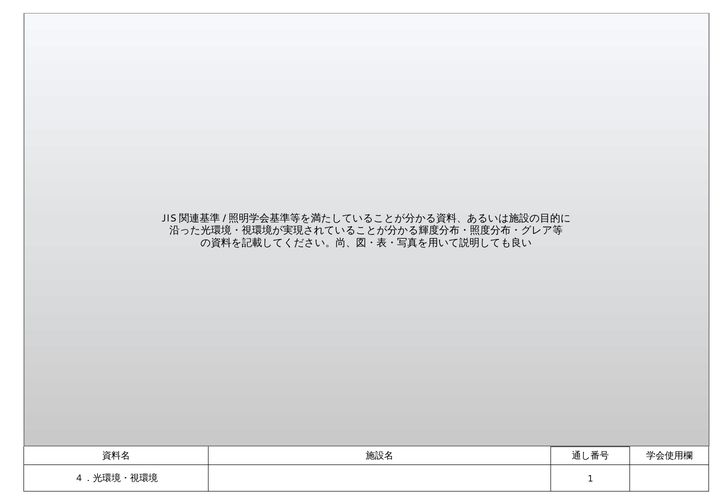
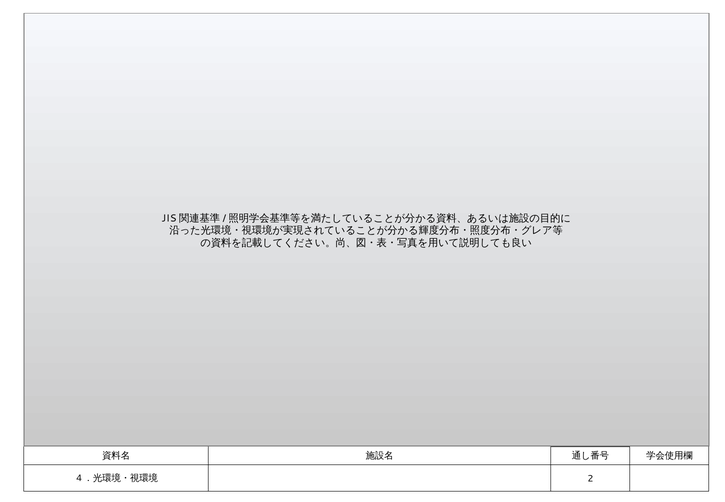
1: 1 -> 2
